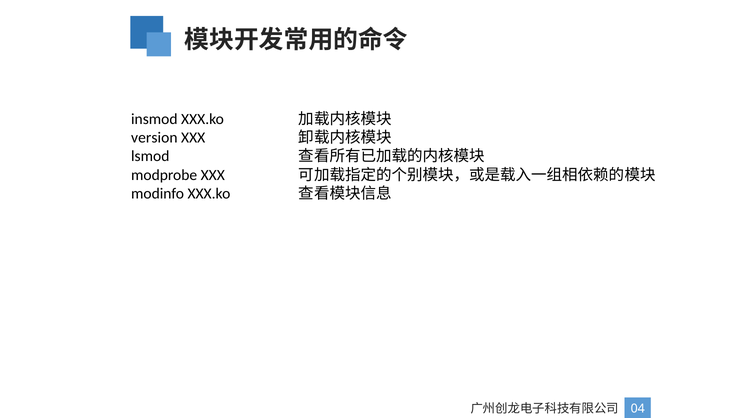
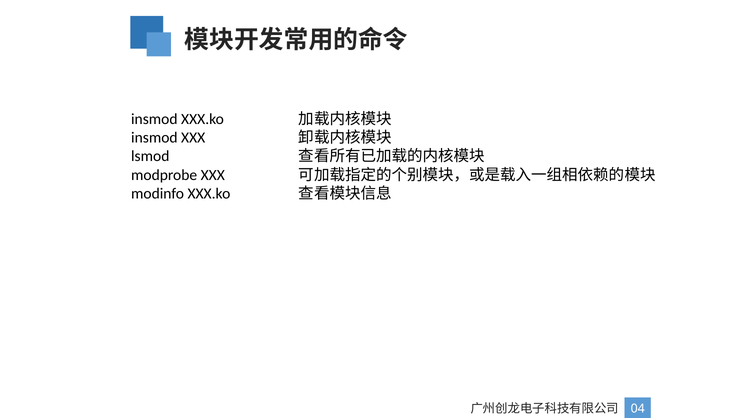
version at (154, 138): version -> insmod
